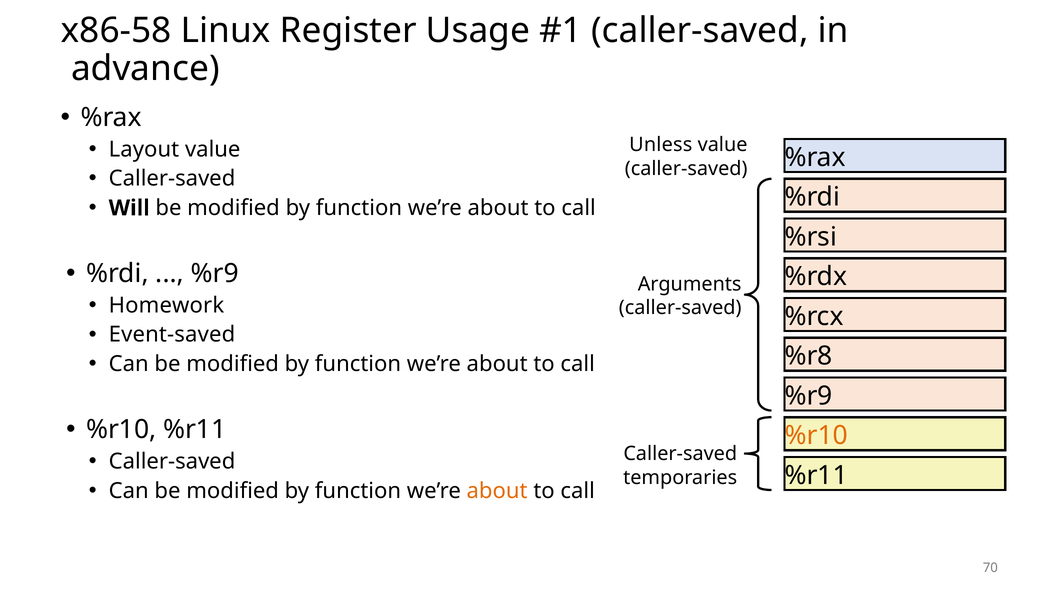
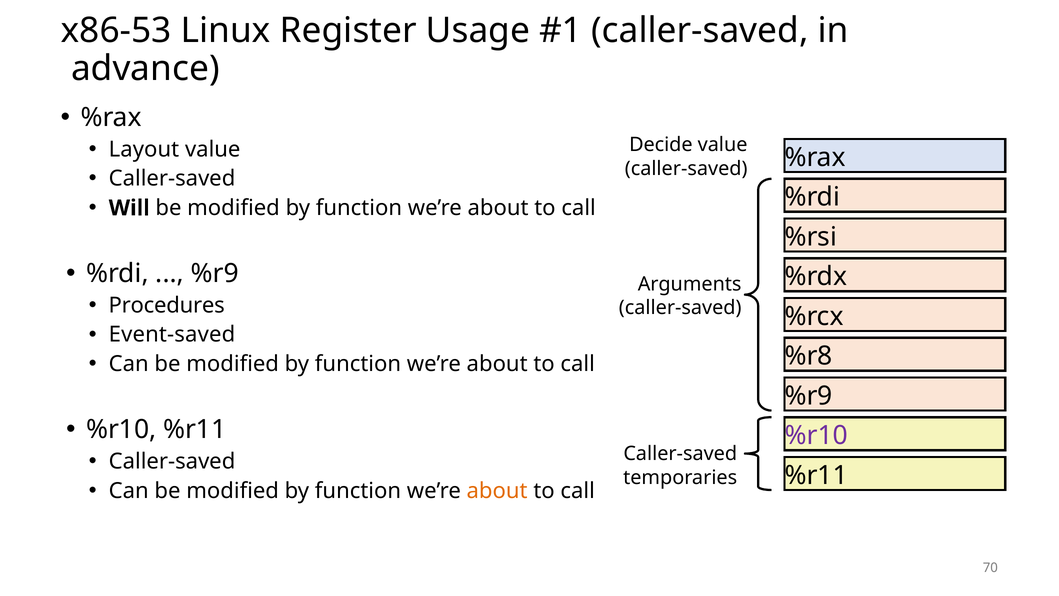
x86-58: x86-58 -> x86-53
Unless: Unless -> Decide
Homework: Homework -> Procedures
%r10 at (816, 435) colour: orange -> purple
